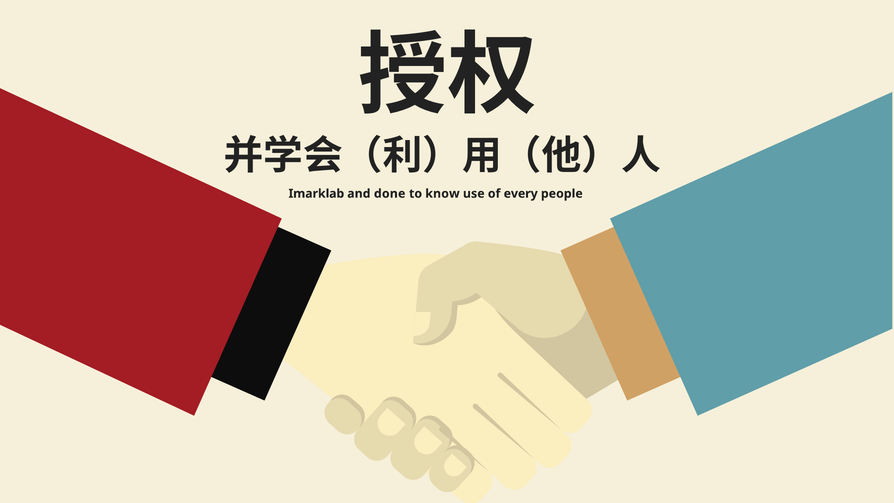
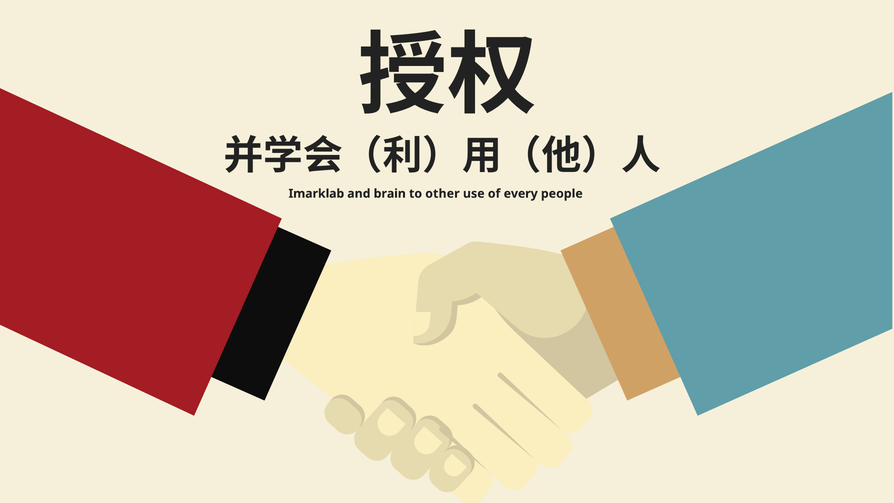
done: done -> brain
know: know -> other
